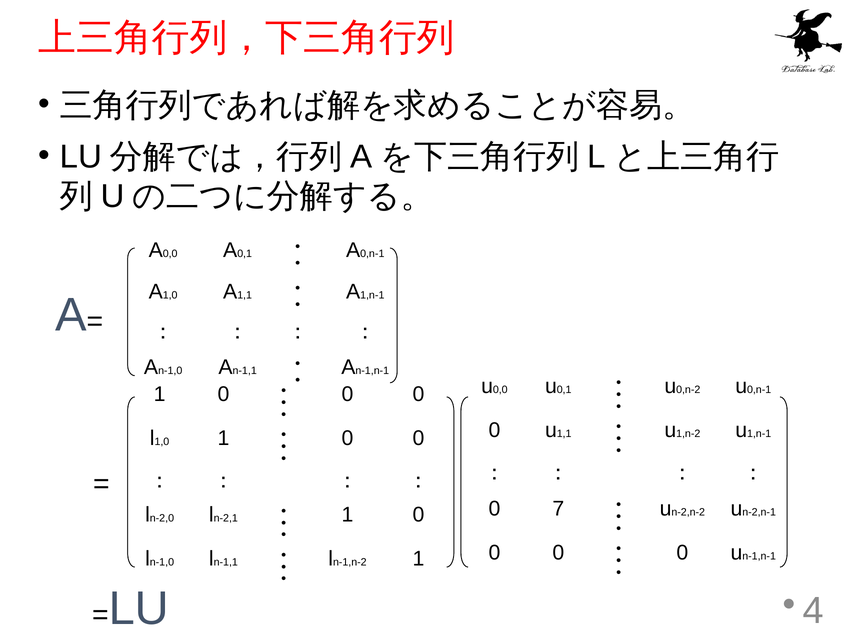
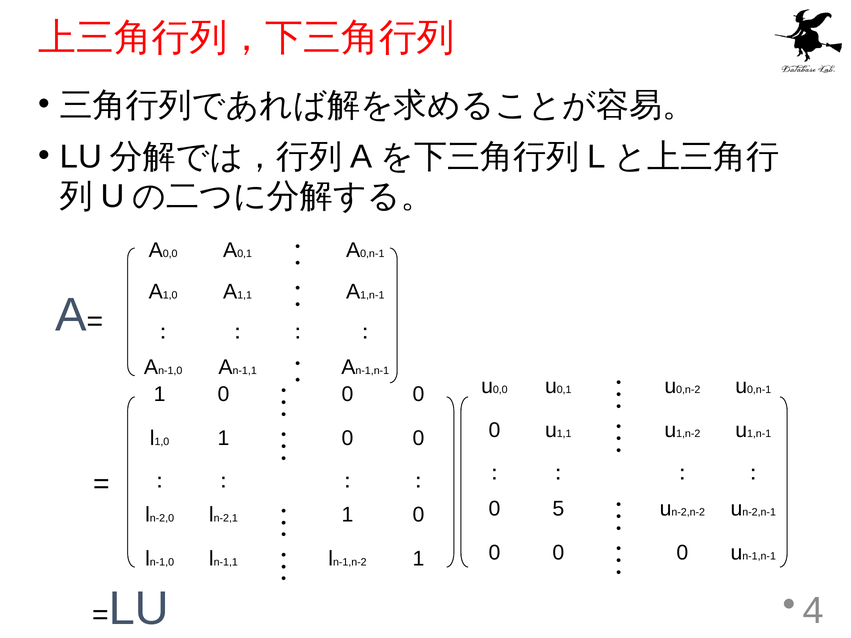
7: 7 -> 5
